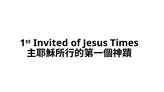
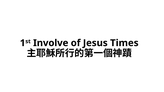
Invited: Invited -> Involve
